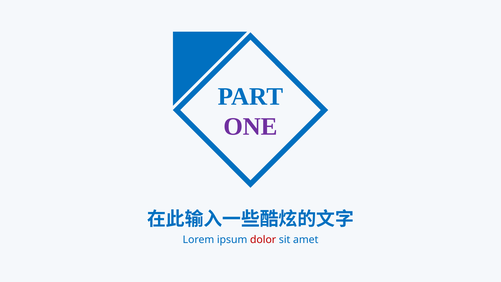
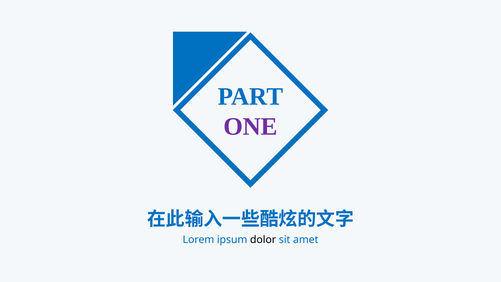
dolor colour: red -> black
